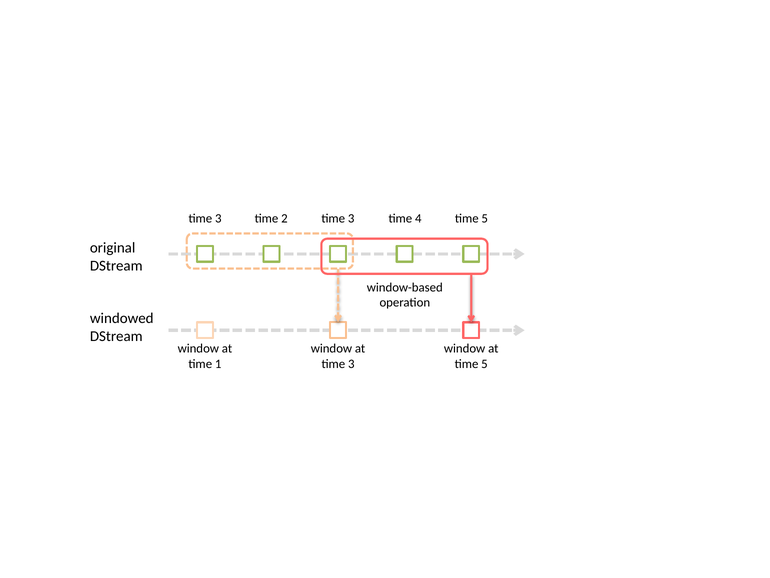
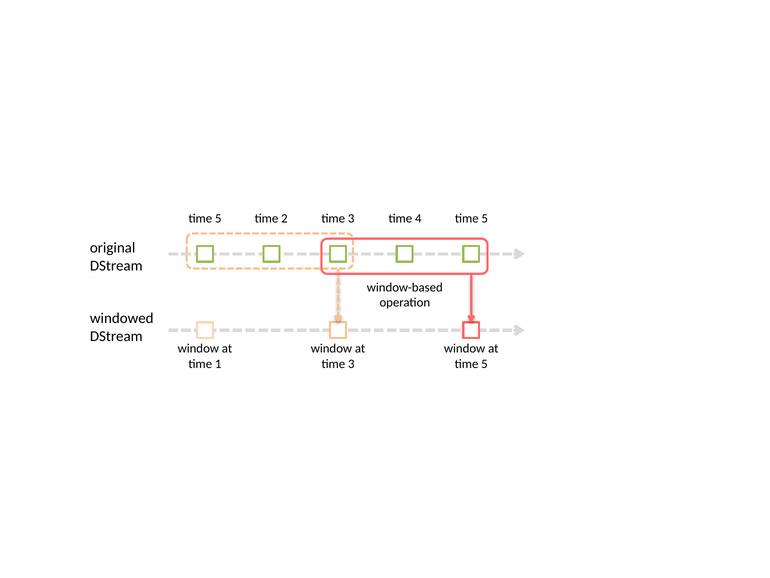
3 at (218, 218): 3 -> 5
